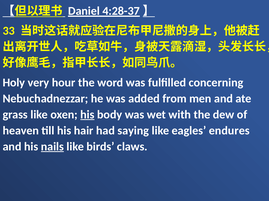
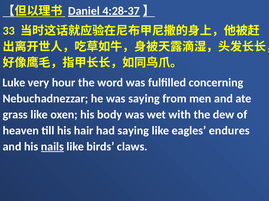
Holy: Holy -> Luke
was added: added -> saying
his at (87, 115) underline: present -> none
